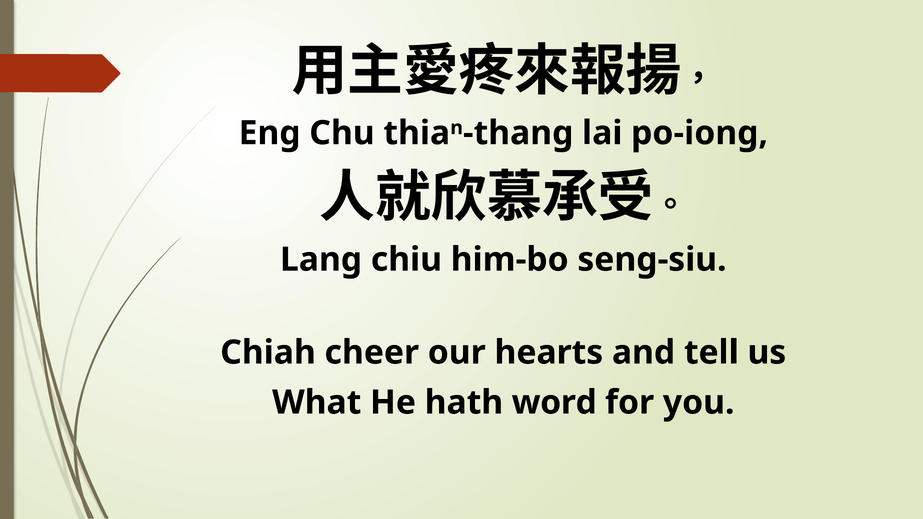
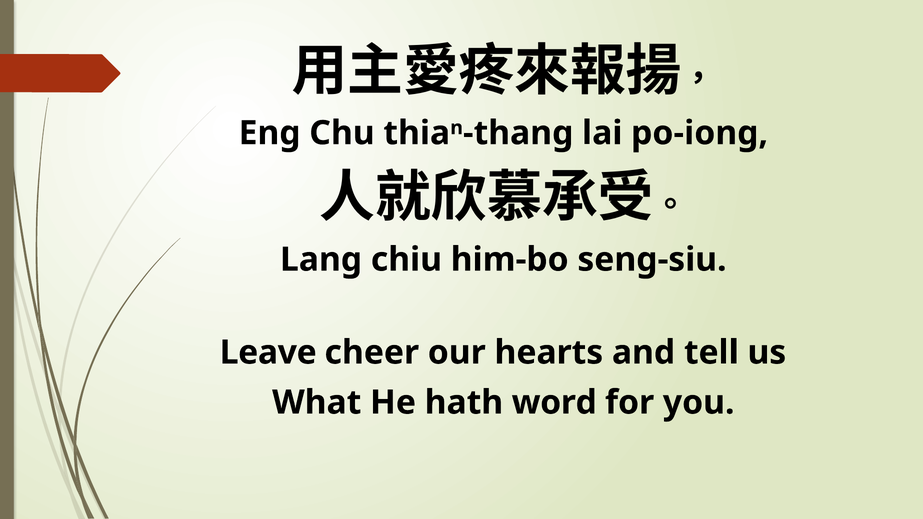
Chiah: Chiah -> Leave
